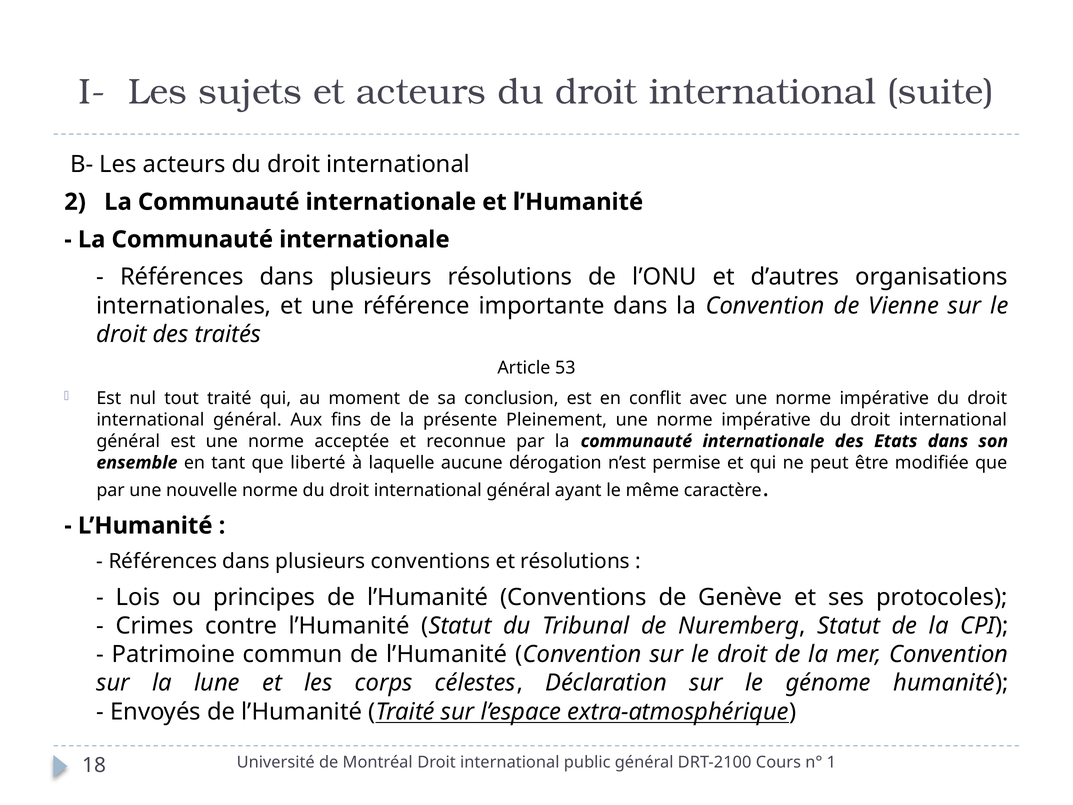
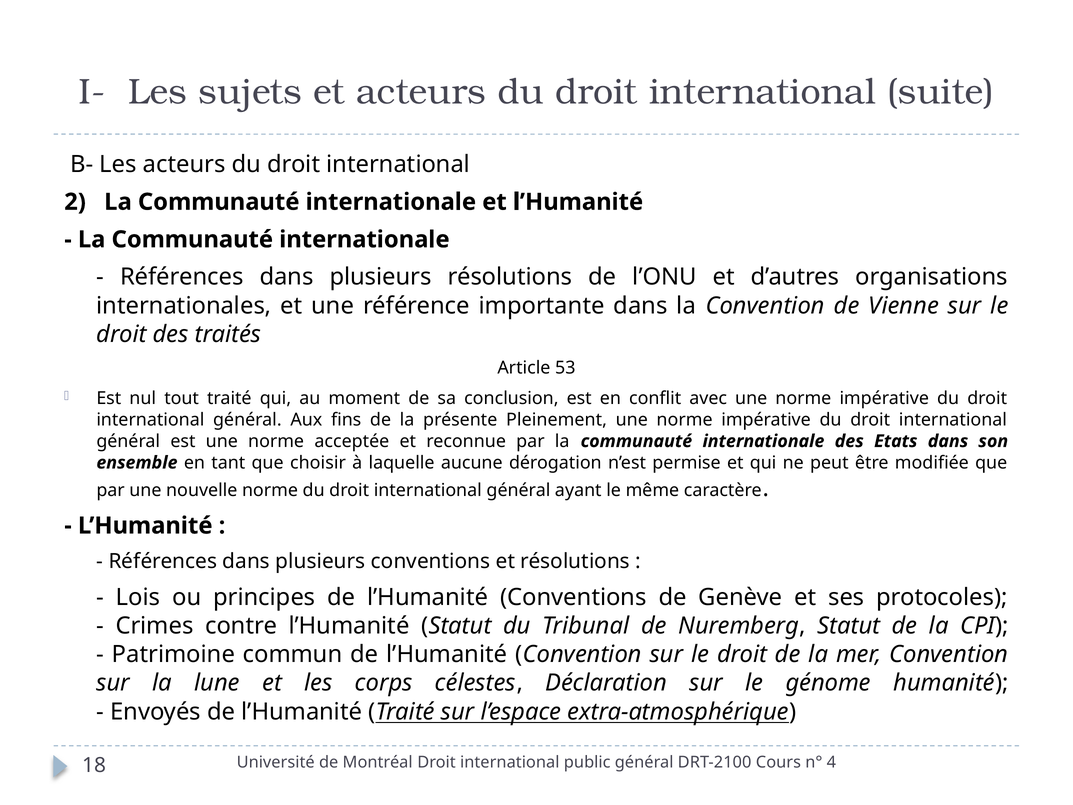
liberté: liberté -> choisir
1: 1 -> 4
